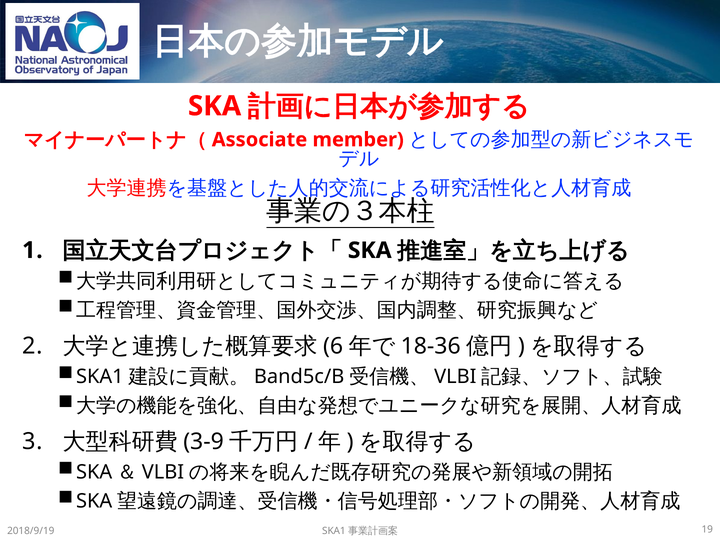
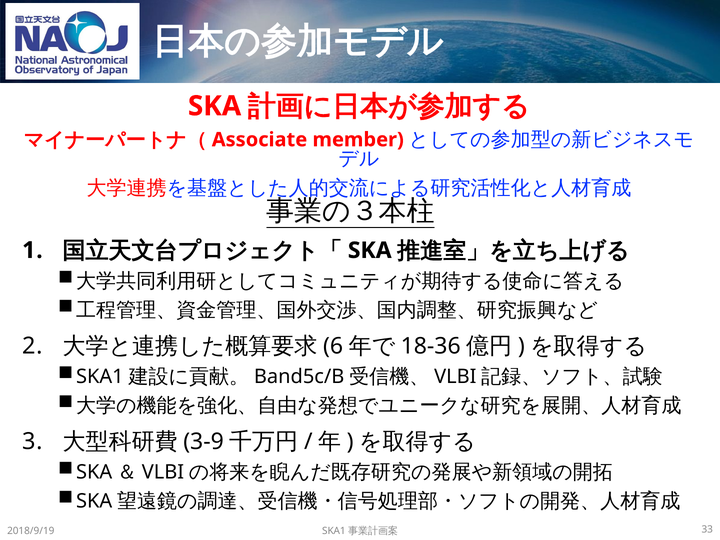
19: 19 -> 33
